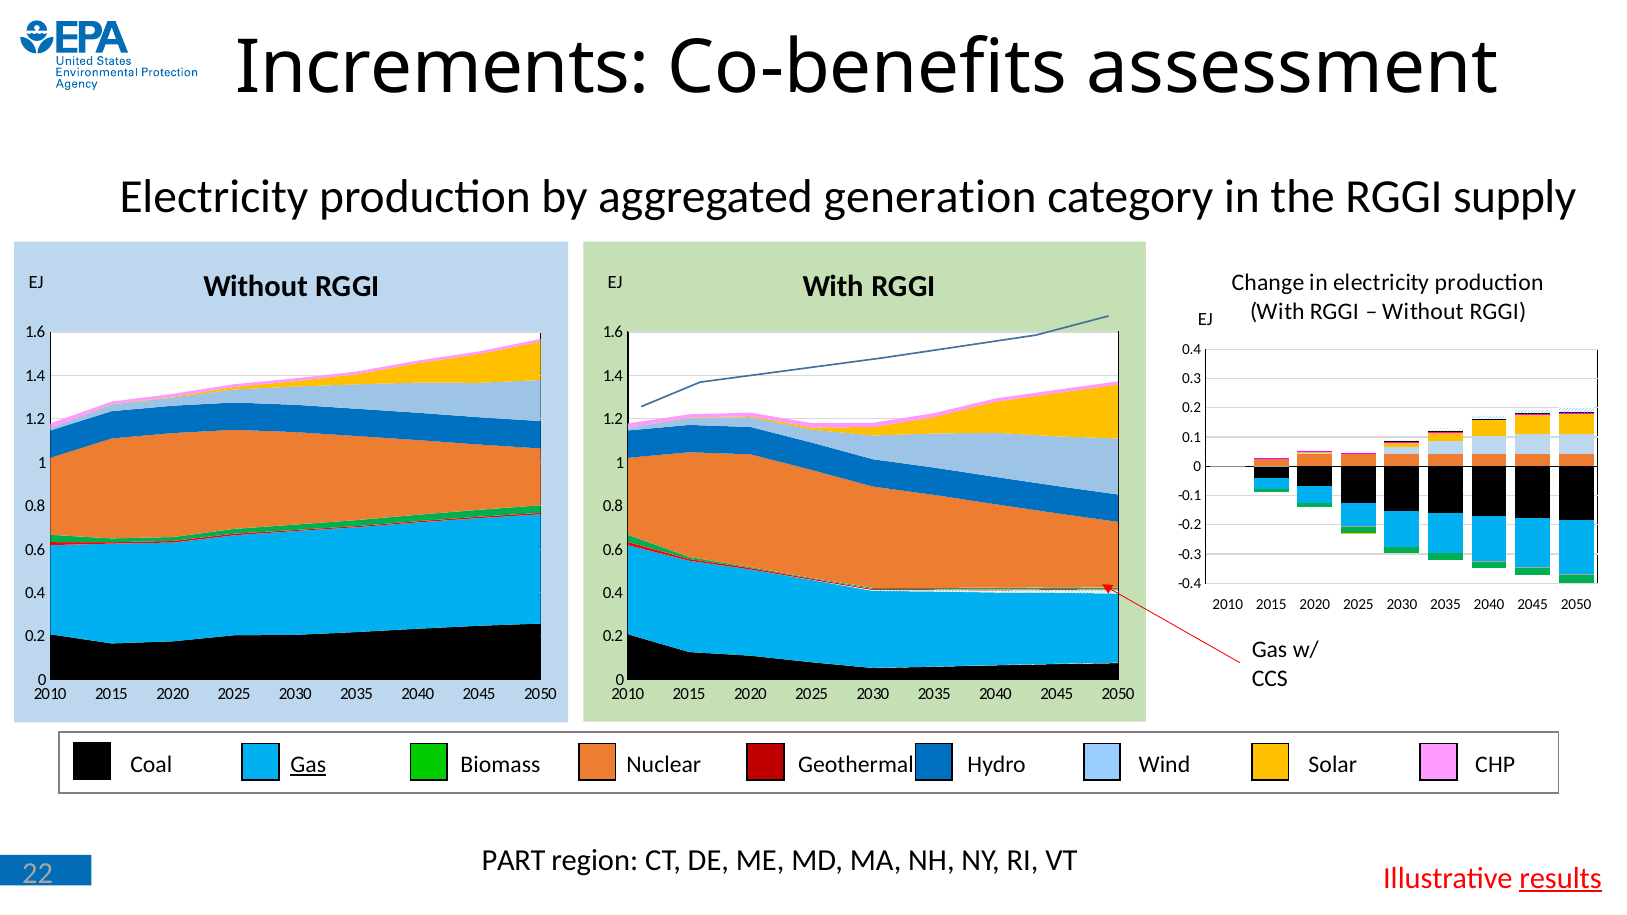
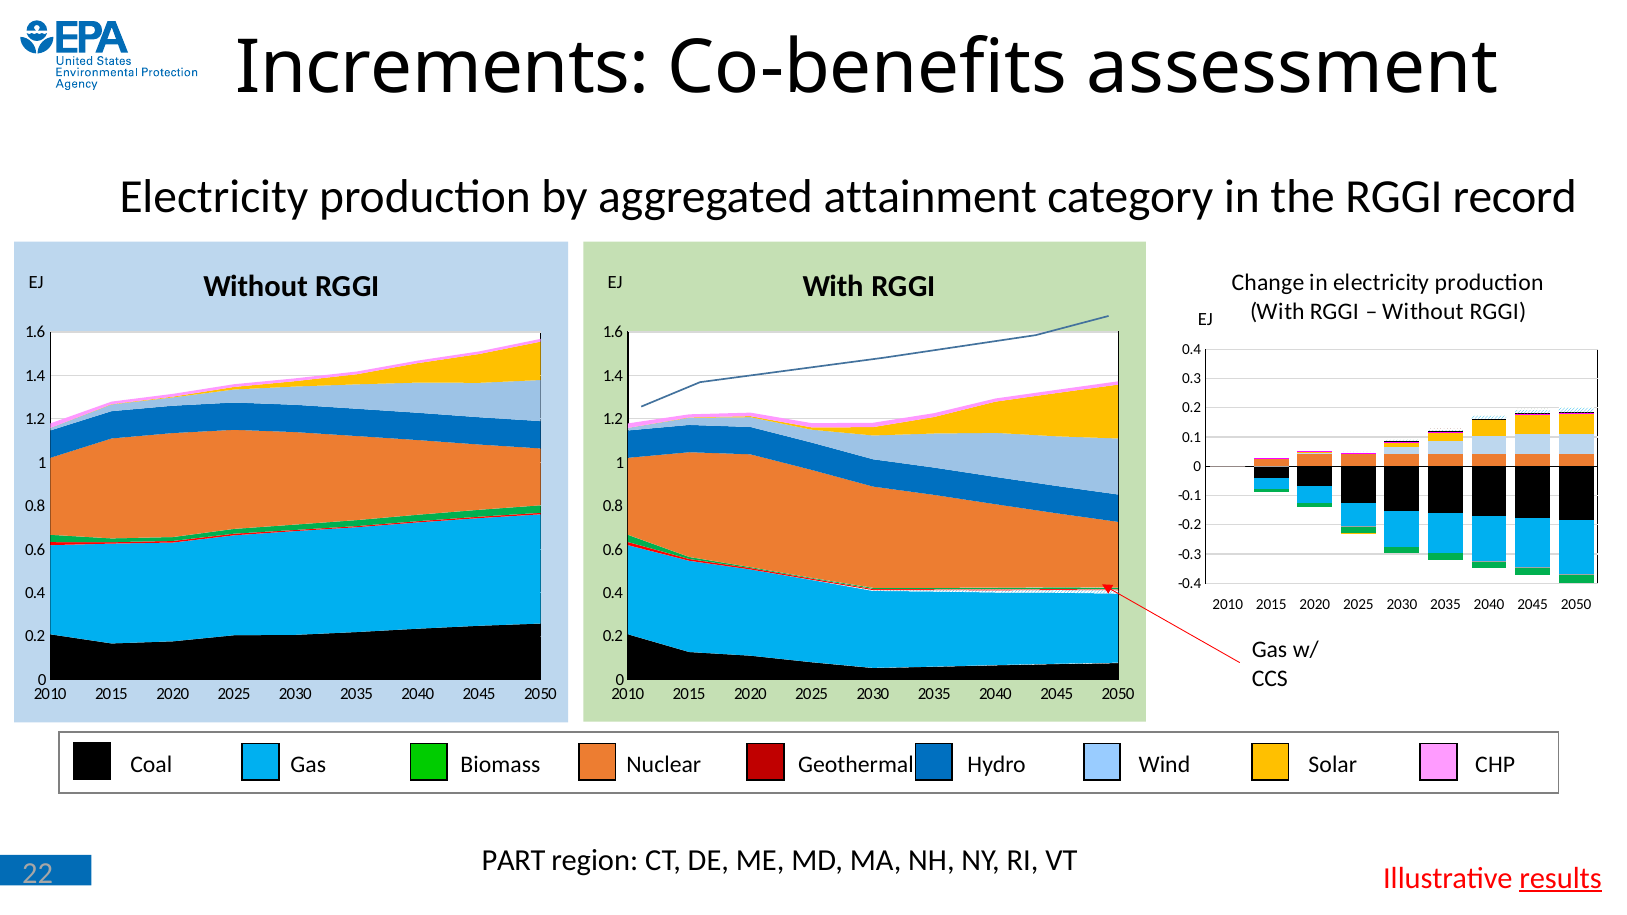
generation: generation -> attainment
supply: supply -> record
Gas at (308, 765) underline: present -> none
